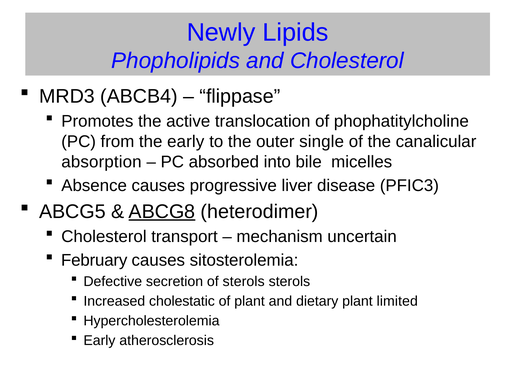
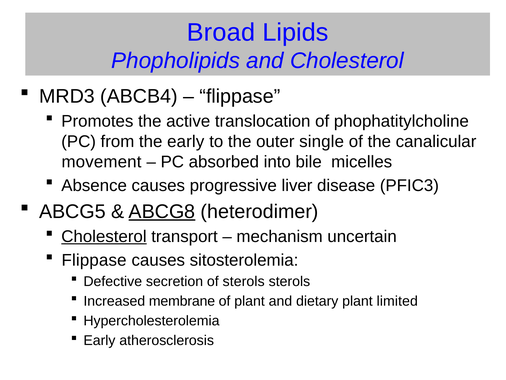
Newly: Newly -> Broad
absorption: absorption -> movement
Cholesterol at (104, 236) underline: none -> present
February at (94, 260): February -> Flippase
cholestatic: cholestatic -> membrane
